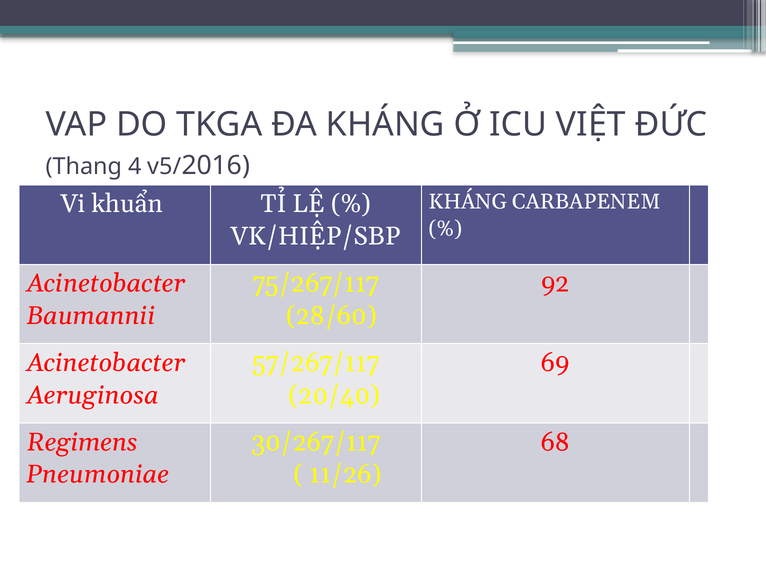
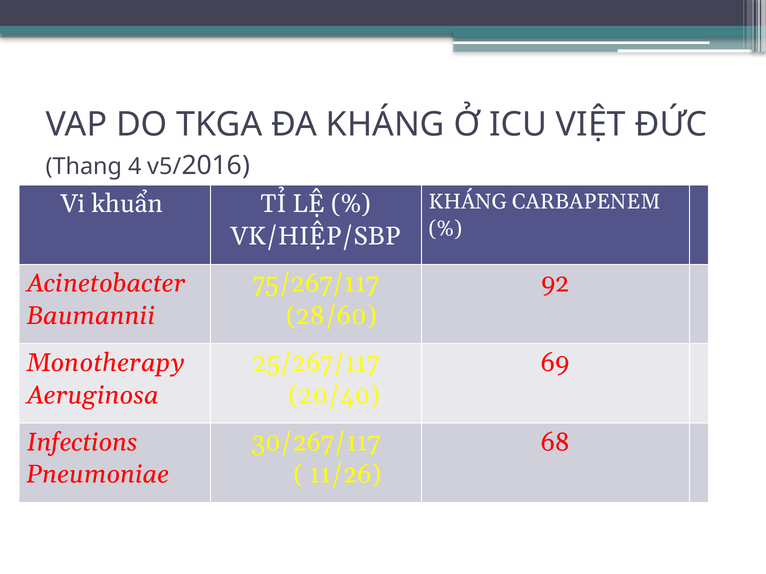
Acinetobacter at (106, 363): Acinetobacter -> Monotherapy
57/267/117: 57/267/117 -> 25/267/117
Regimens: Regimens -> Infections
